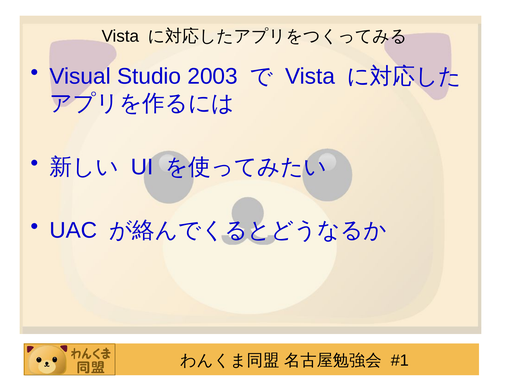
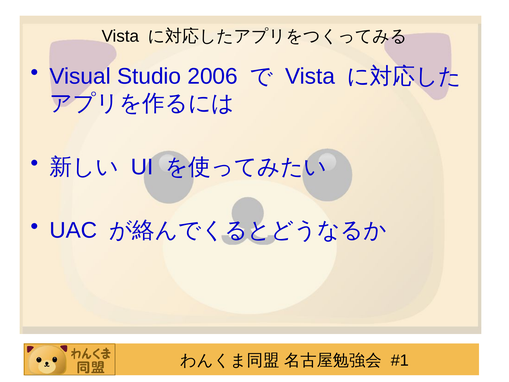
2003: 2003 -> 2006
